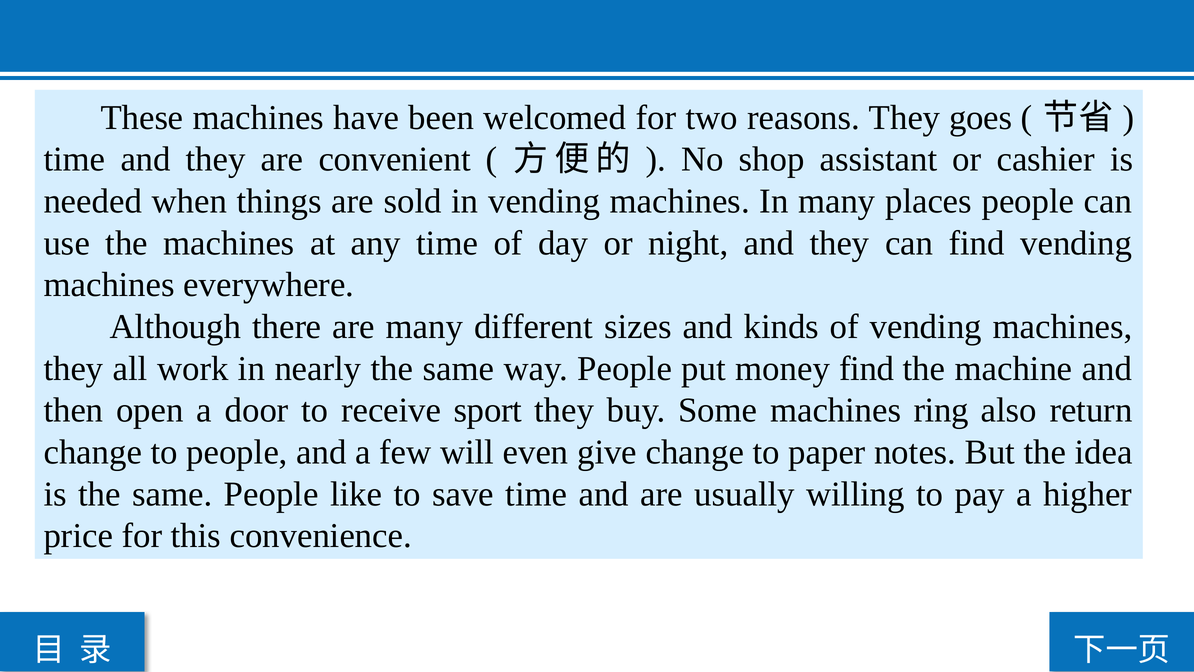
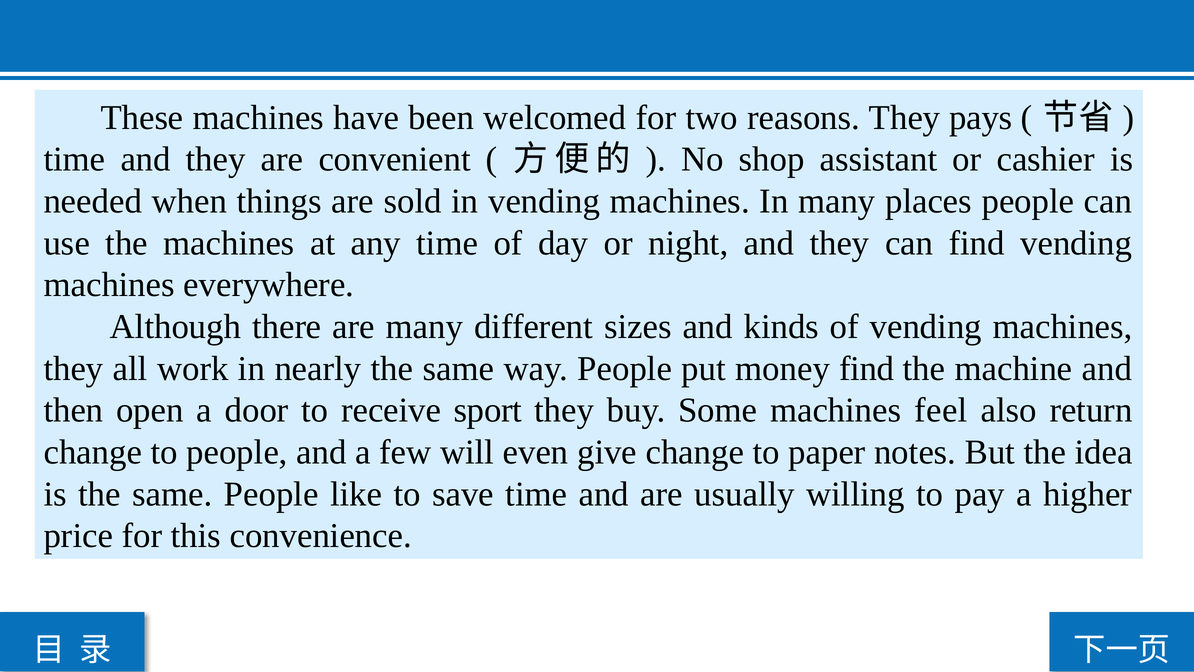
goes: goes -> pays
ring: ring -> feel
